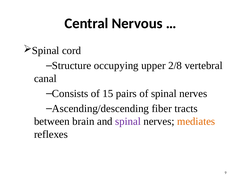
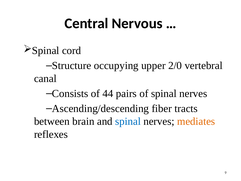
2/8: 2/8 -> 2/0
15: 15 -> 44
spinal at (128, 121) colour: purple -> blue
